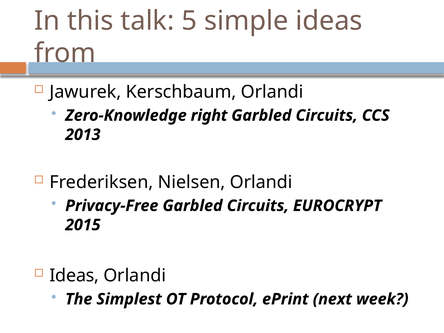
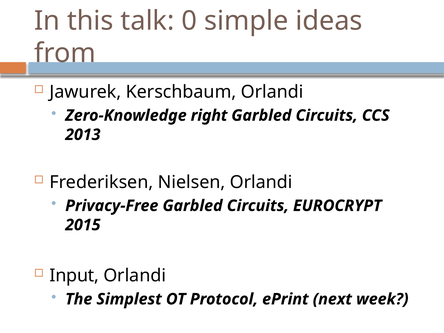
5: 5 -> 0
Ideas at (74, 276): Ideas -> Input
